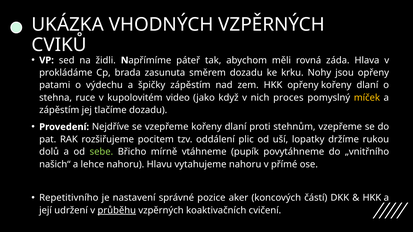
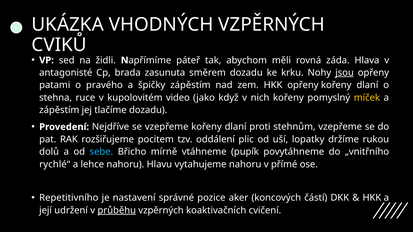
prokládáme: prokládáme -> antagonisté
jsou underline: none -> present
výdechu: výdechu -> pravého
nich proces: proces -> kořeny
sebe colour: light green -> light blue
našich“: našich“ -> rychlé“
